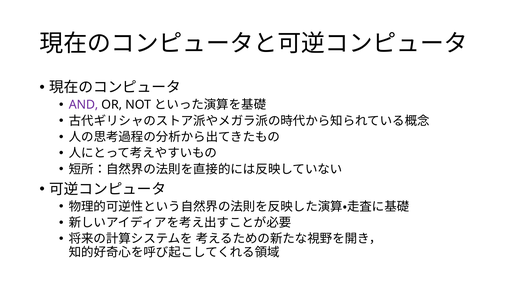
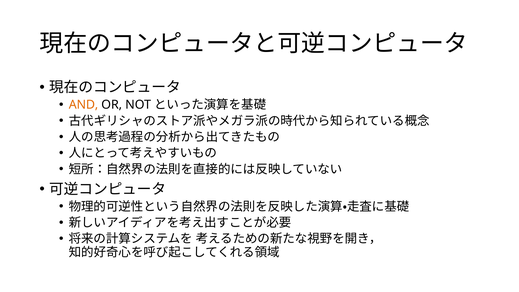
AND colour: purple -> orange
